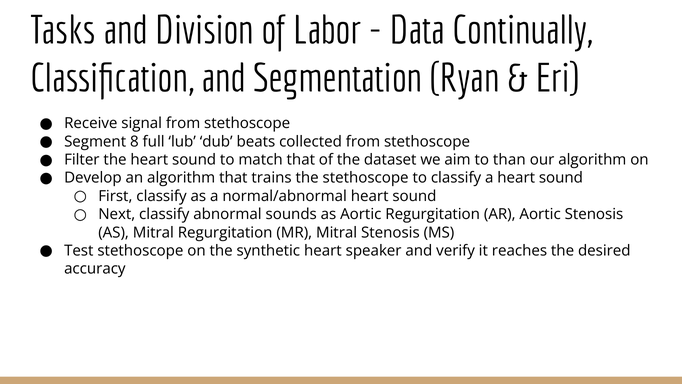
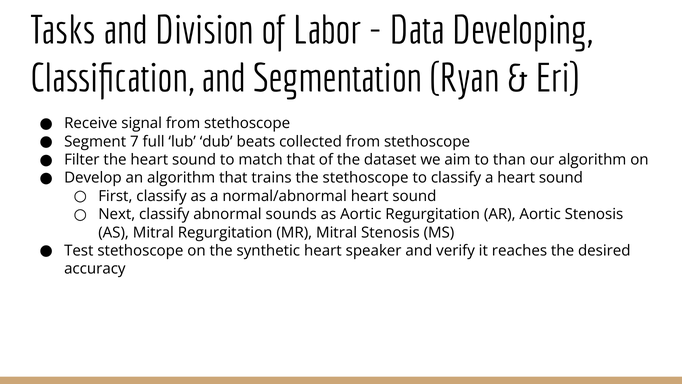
Continually: Continually -> Developing
8: 8 -> 7
